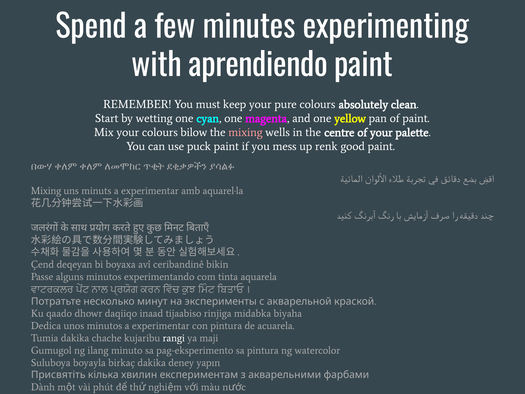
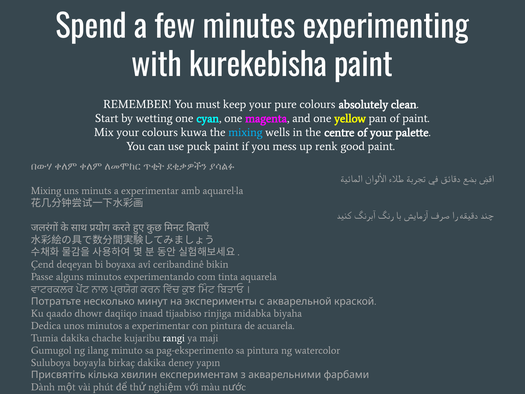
aprendiendo: aprendiendo -> kurekebisha
bilow: bilow -> kuwa
mixing at (245, 132) colour: pink -> light blue
